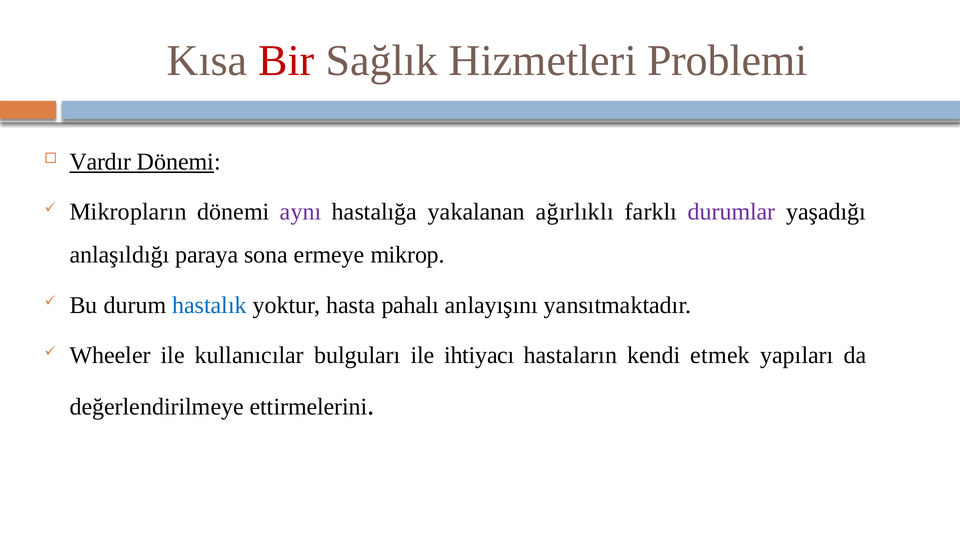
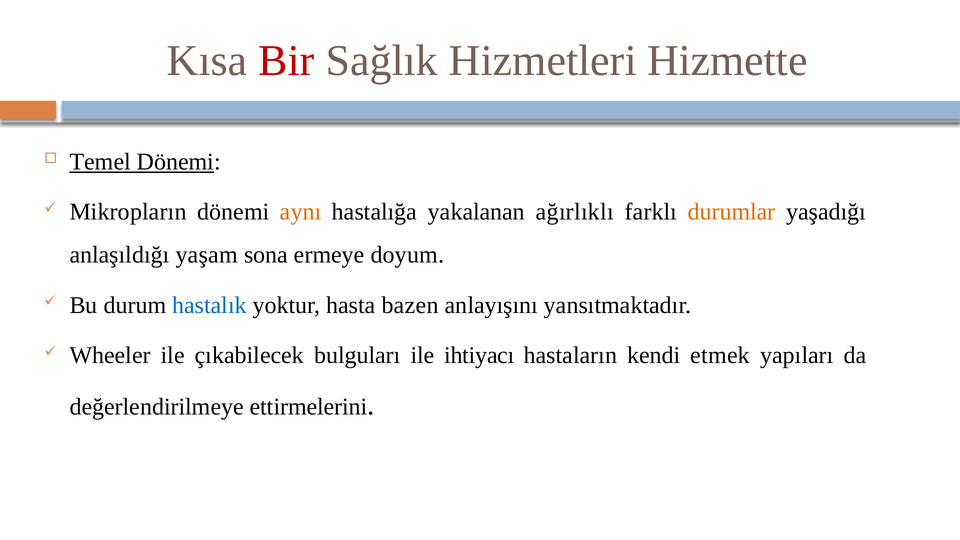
Problemi: Problemi -> Hizmette
Vardır: Vardır -> Temel
aynı colour: purple -> orange
durumlar colour: purple -> orange
paraya: paraya -> yaşam
mikrop: mikrop -> doyum
pahalı: pahalı -> bazen
kullanıcılar: kullanıcılar -> çıkabilecek
